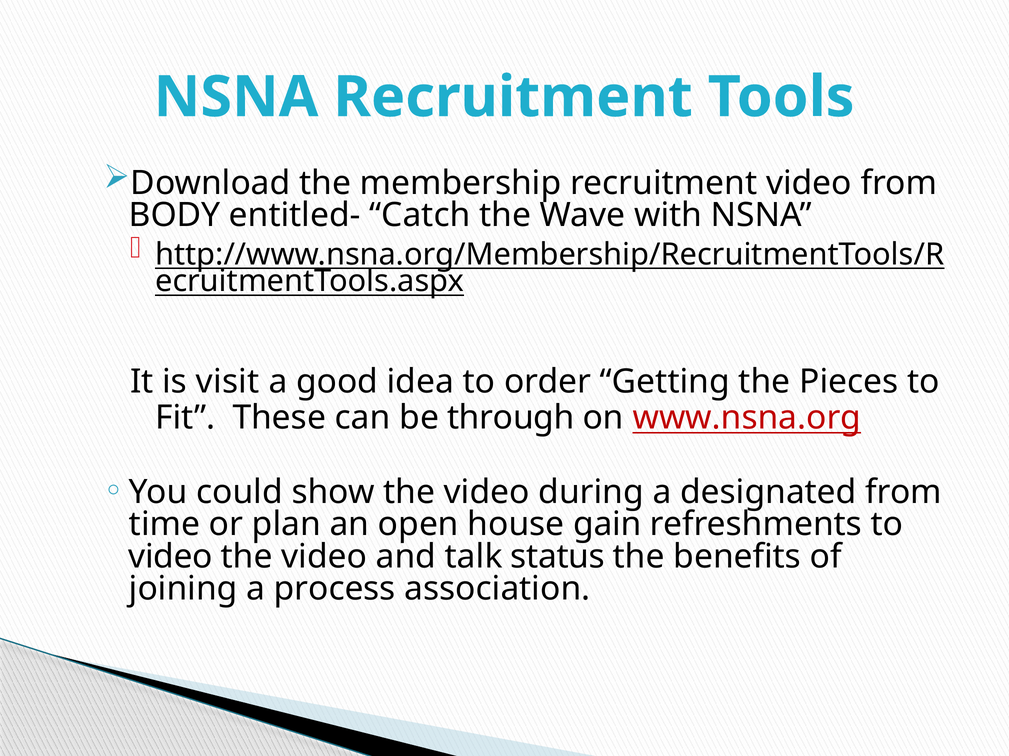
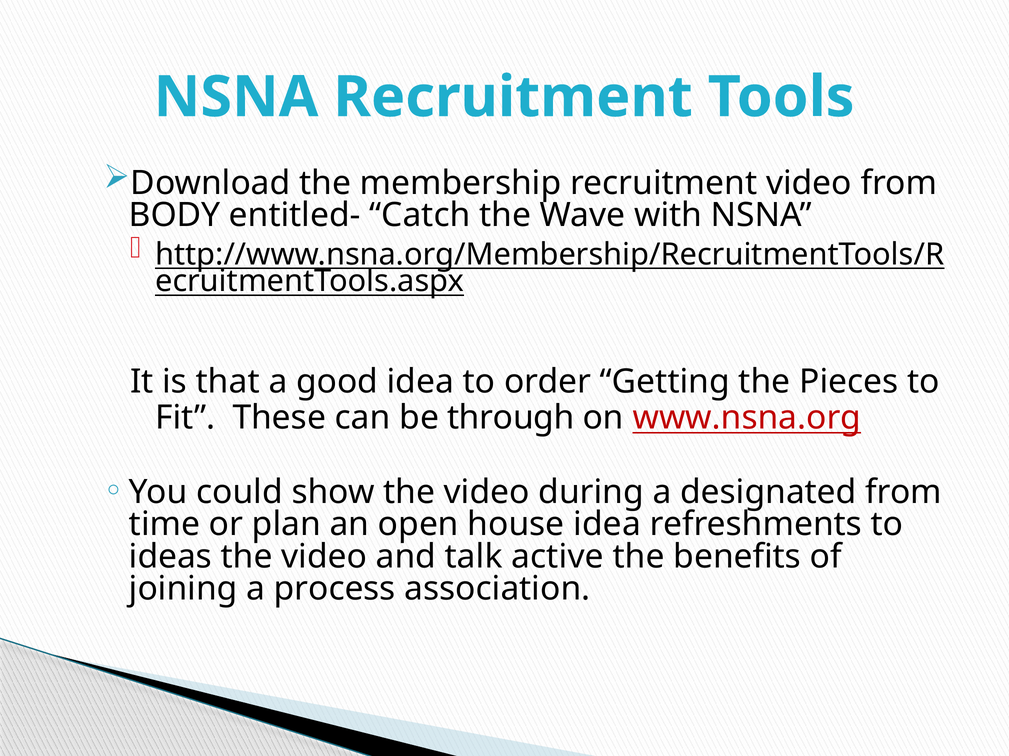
visit: visit -> that
house gain: gain -> idea
video at (171, 557): video -> ideas
status: status -> active
